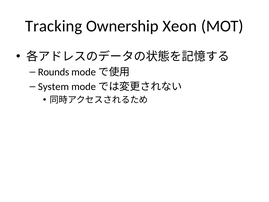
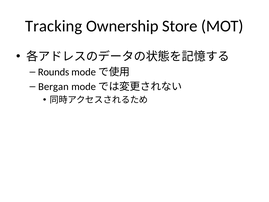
Xeon: Xeon -> Store
System: System -> Bergan
